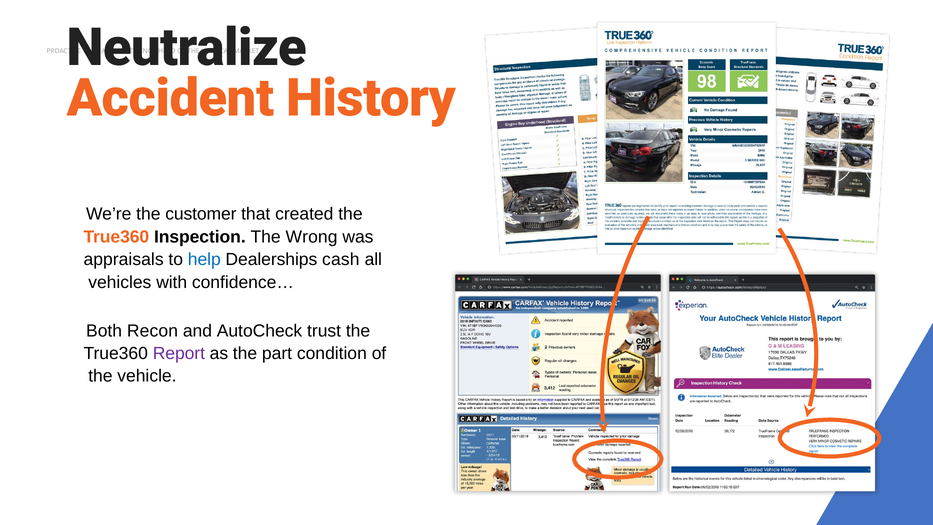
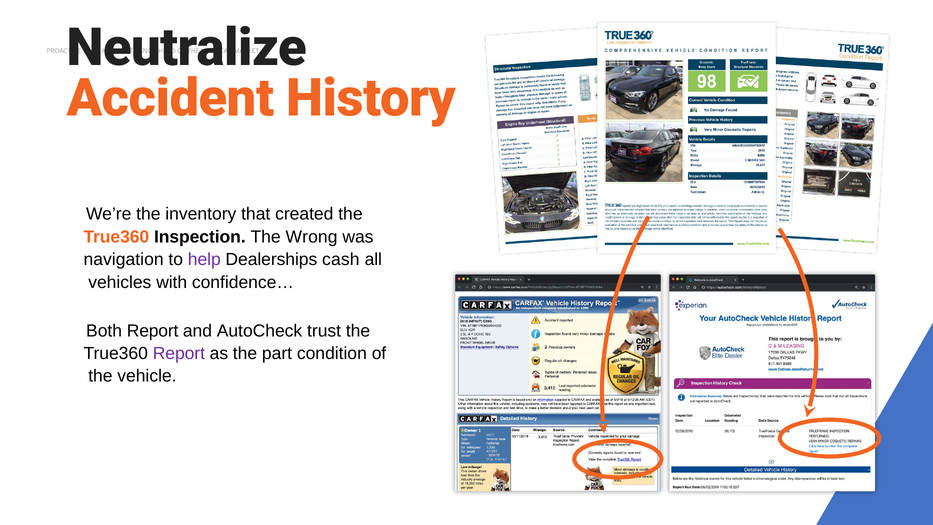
customer: customer -> inventory
appraisals: appraisals -> navigation
help colour: blue -> purple
Both Recon: Recon -> Report
